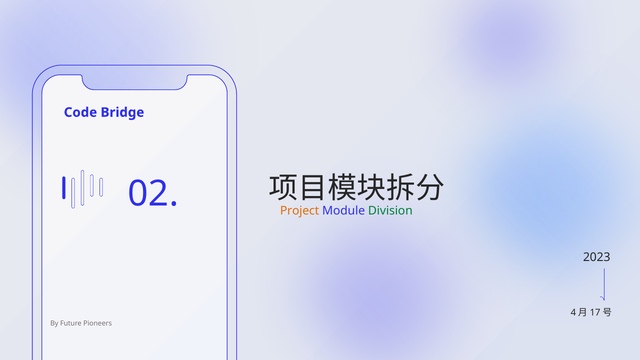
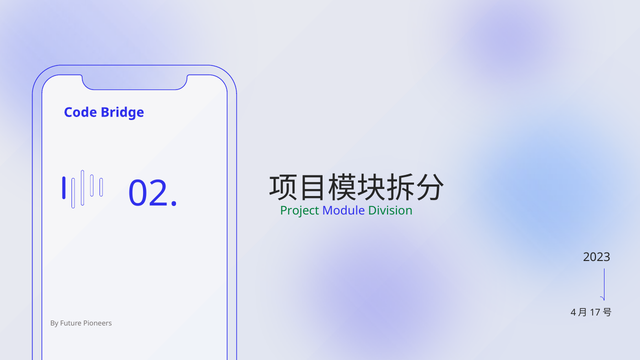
Project colour: orange -> green
